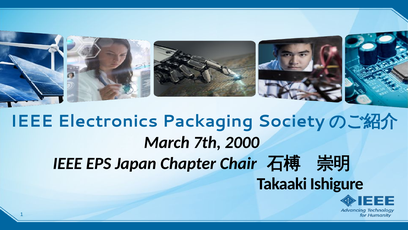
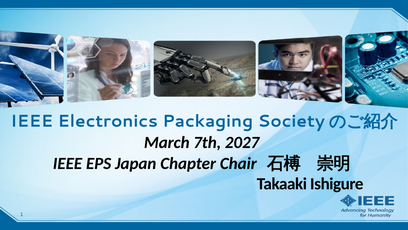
2000: 2000 -> 2027
